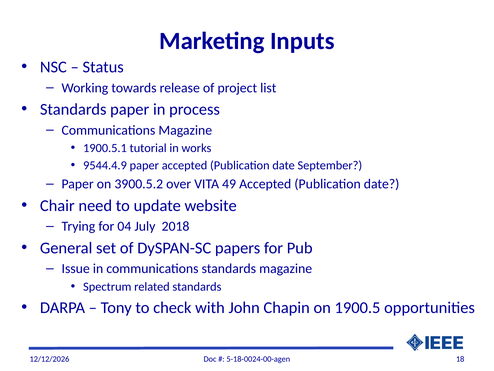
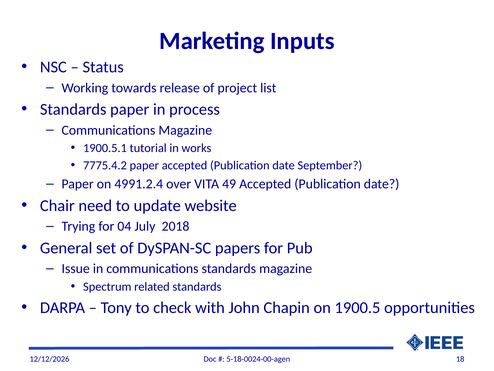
9544.4.9: 9544.4.9 -> 7775.4.2
3900.5.2: 3900.5.2 -> 4991.2.4
